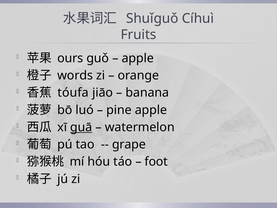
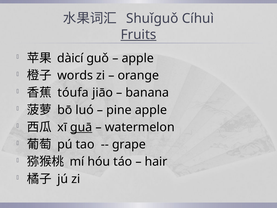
Fruits underline: none -> present
ours: ours -> dàicí
foot: foot -> hair
